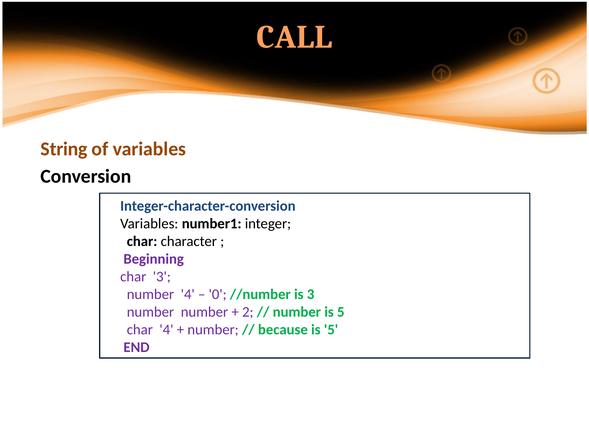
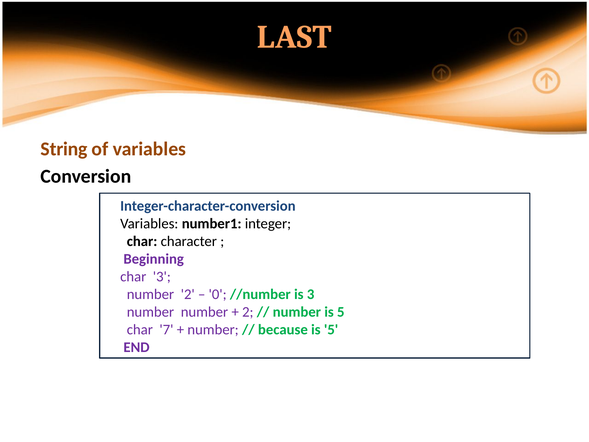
CALL: CALL -> LAST
4 at (188, 294): 4 -> 2
4 at (166, 329): 4 -> 7
